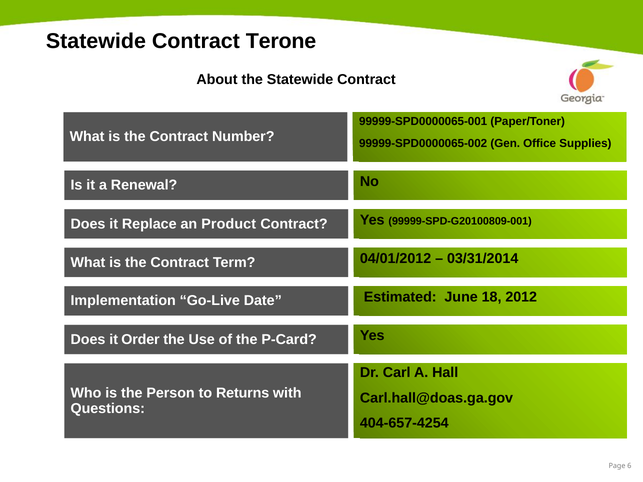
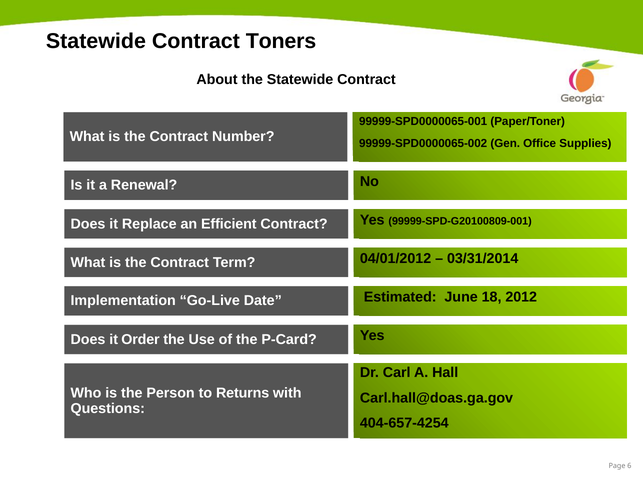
Terone: Terone -> Toners
Product: Product -> Efficient
